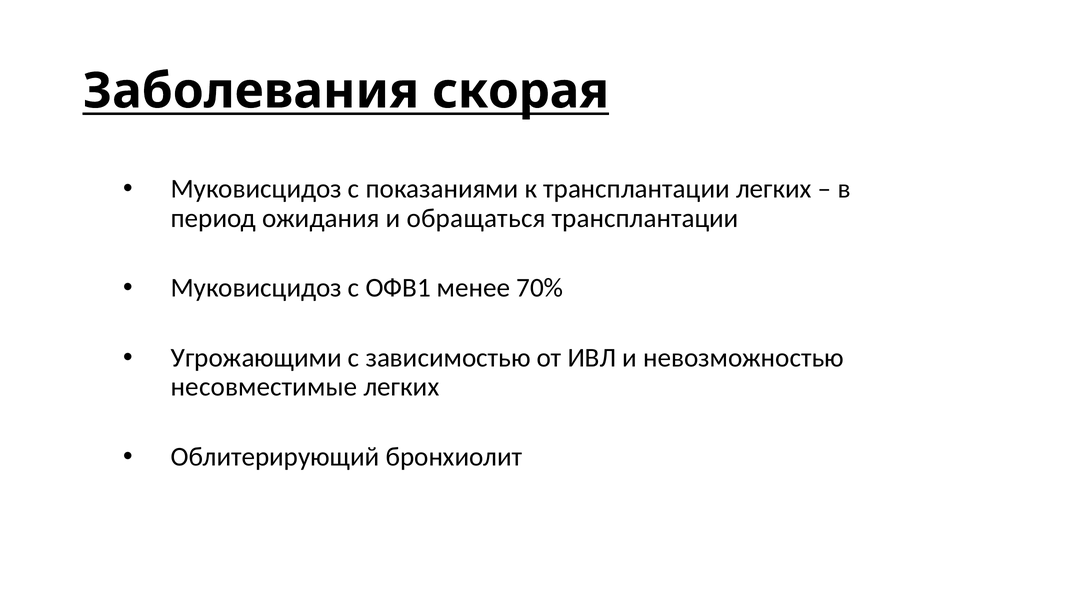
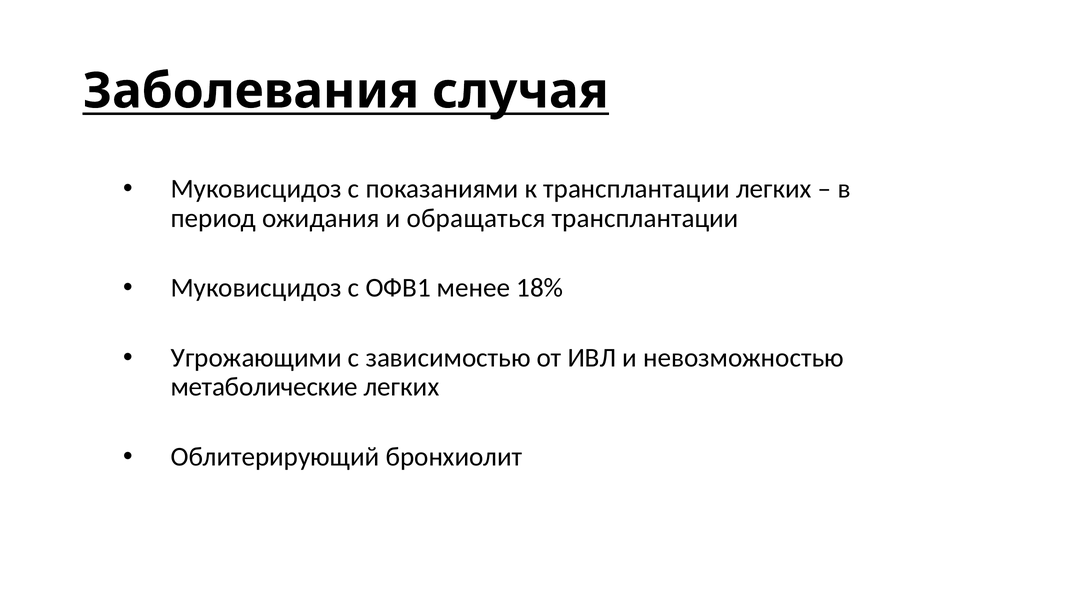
скорая: скорая -> случая
70%: 70% -> 18%
несовместимые: несовместимые -> метаболические
